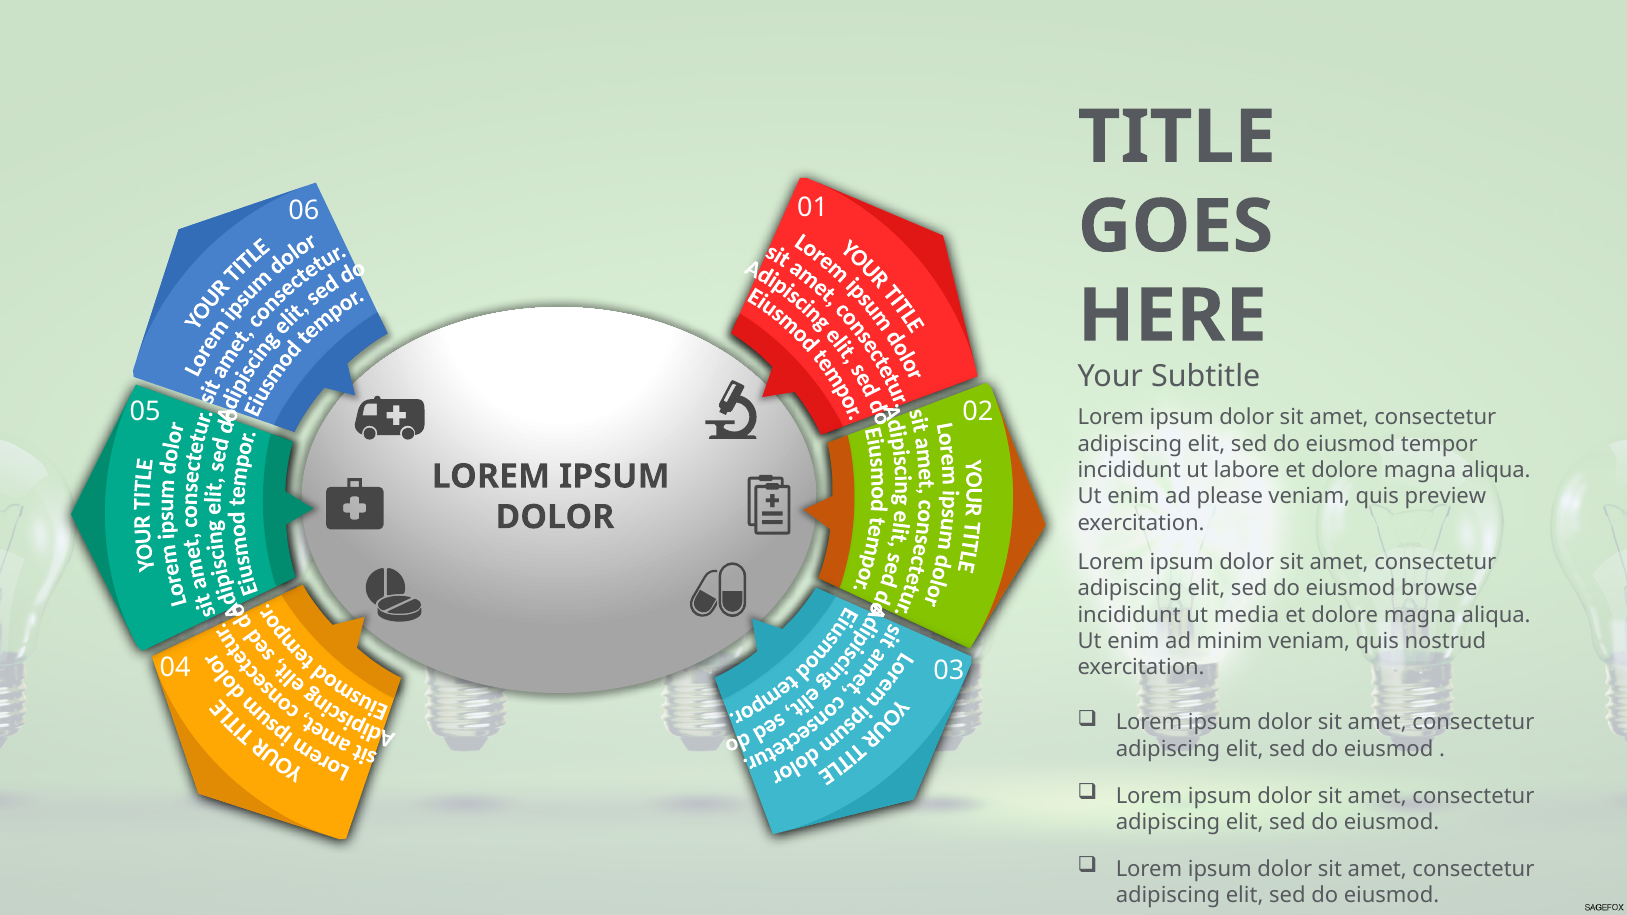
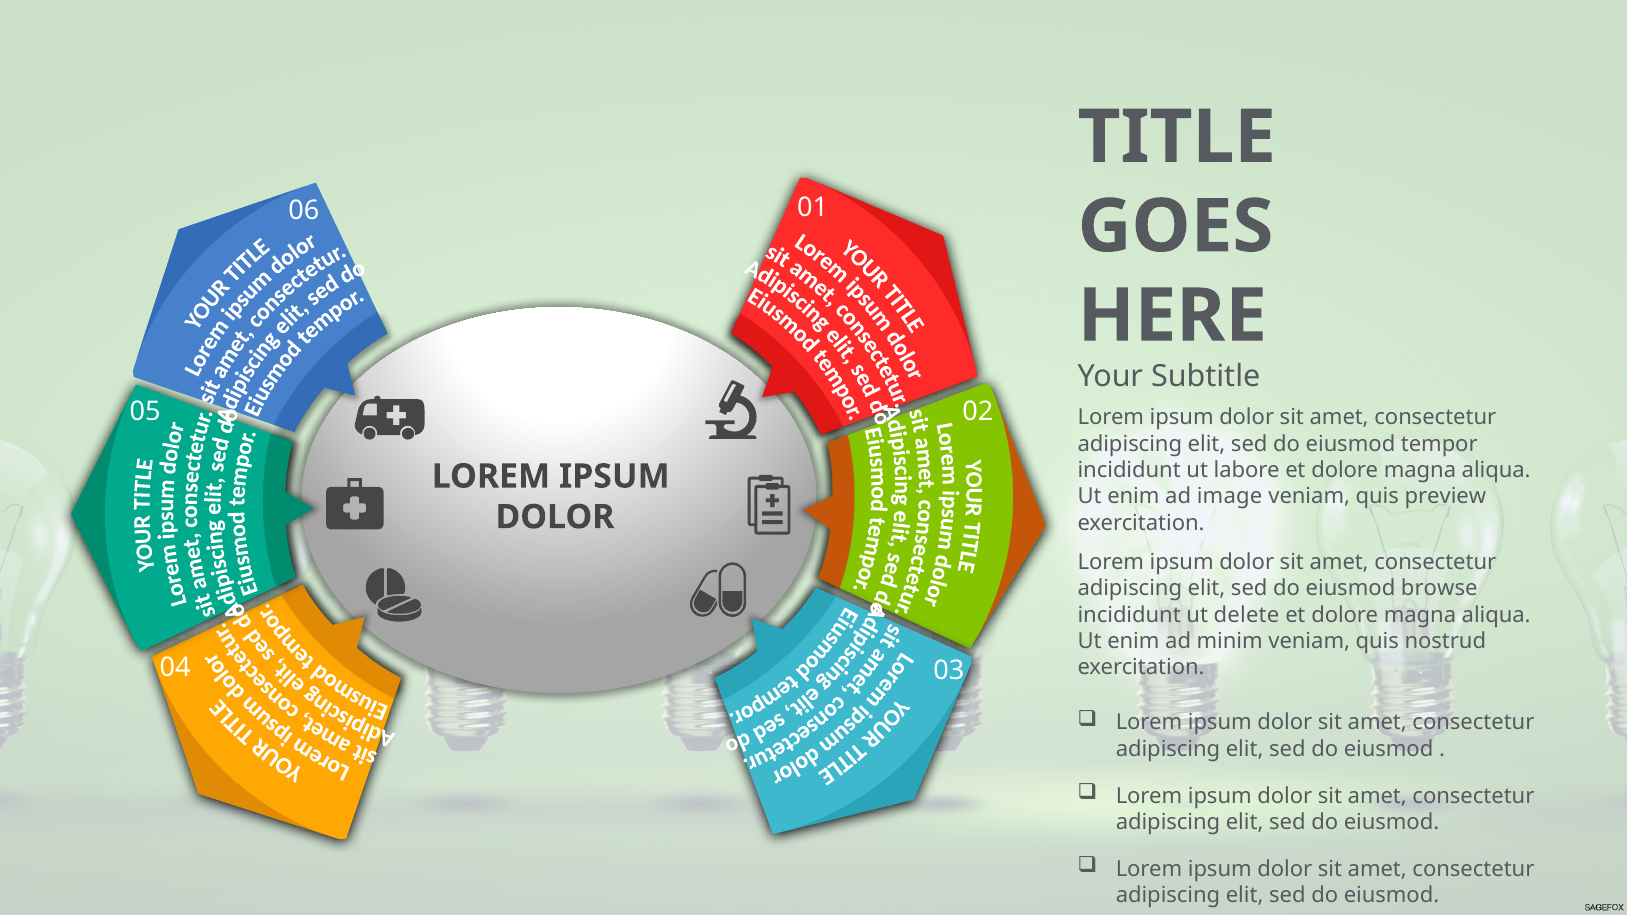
please: please -> image
media: media -> delete
